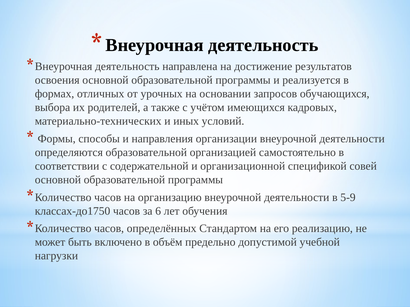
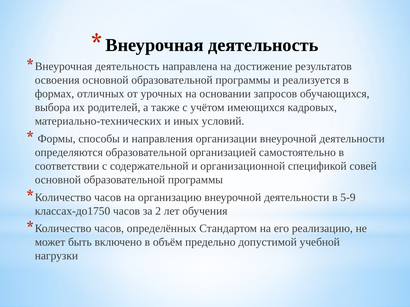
6: 6 -> 2
